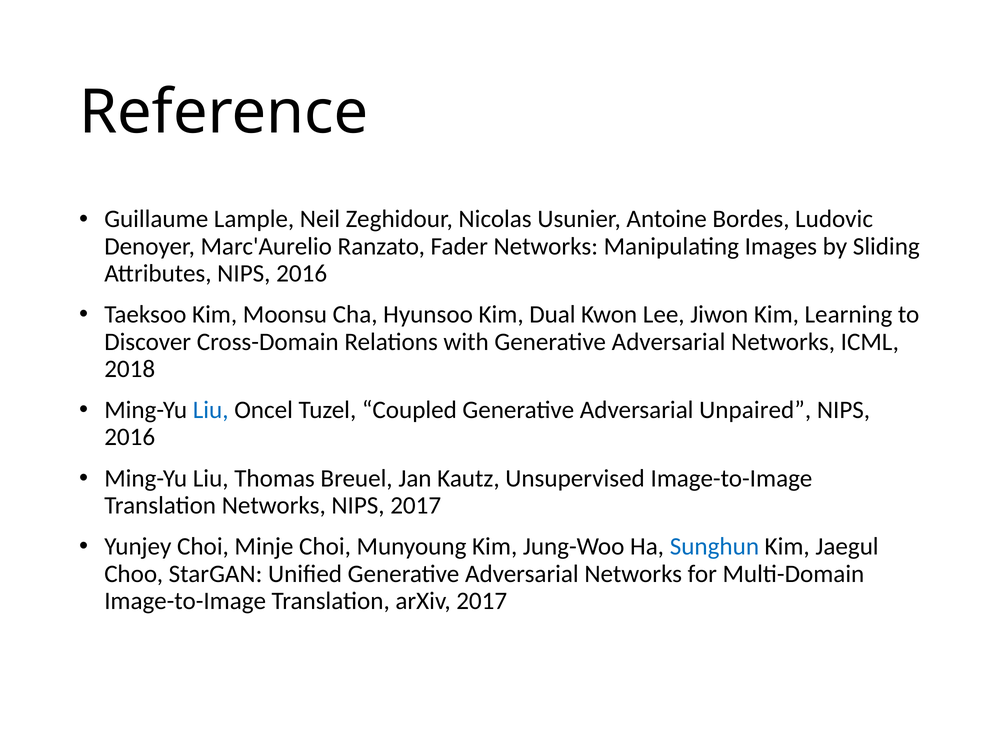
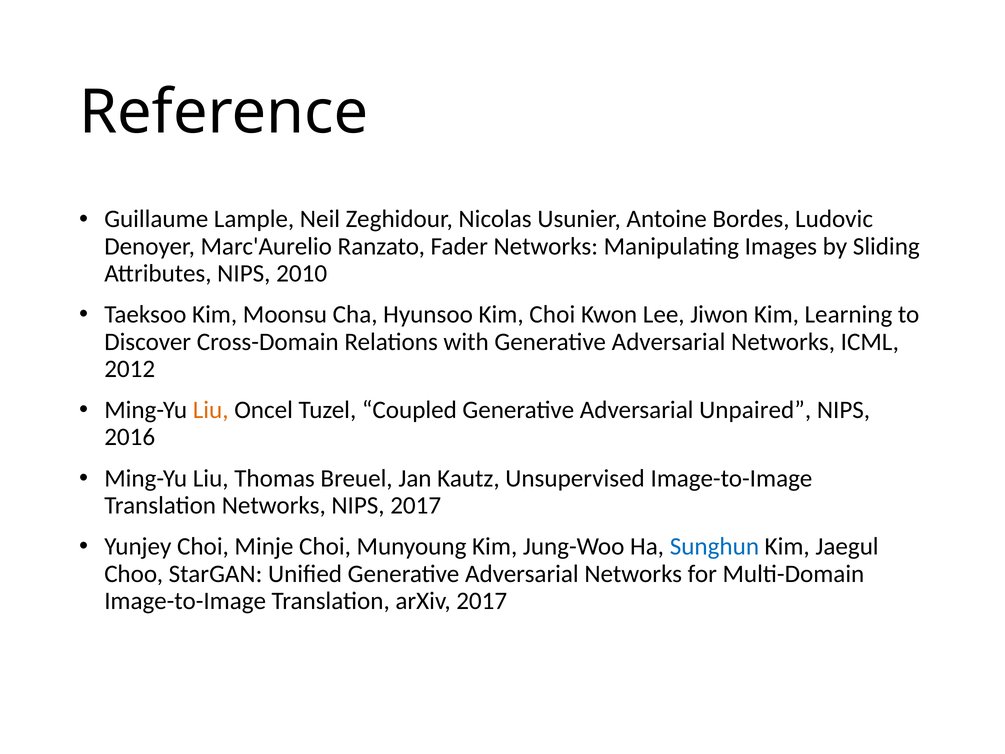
Attributes NIPS 2016: 2016 -> 2010
Kim Dual: Dual -> Choi
2018: 2018 -> 2012
Liu at (211, 410) colour: blue -> orange
